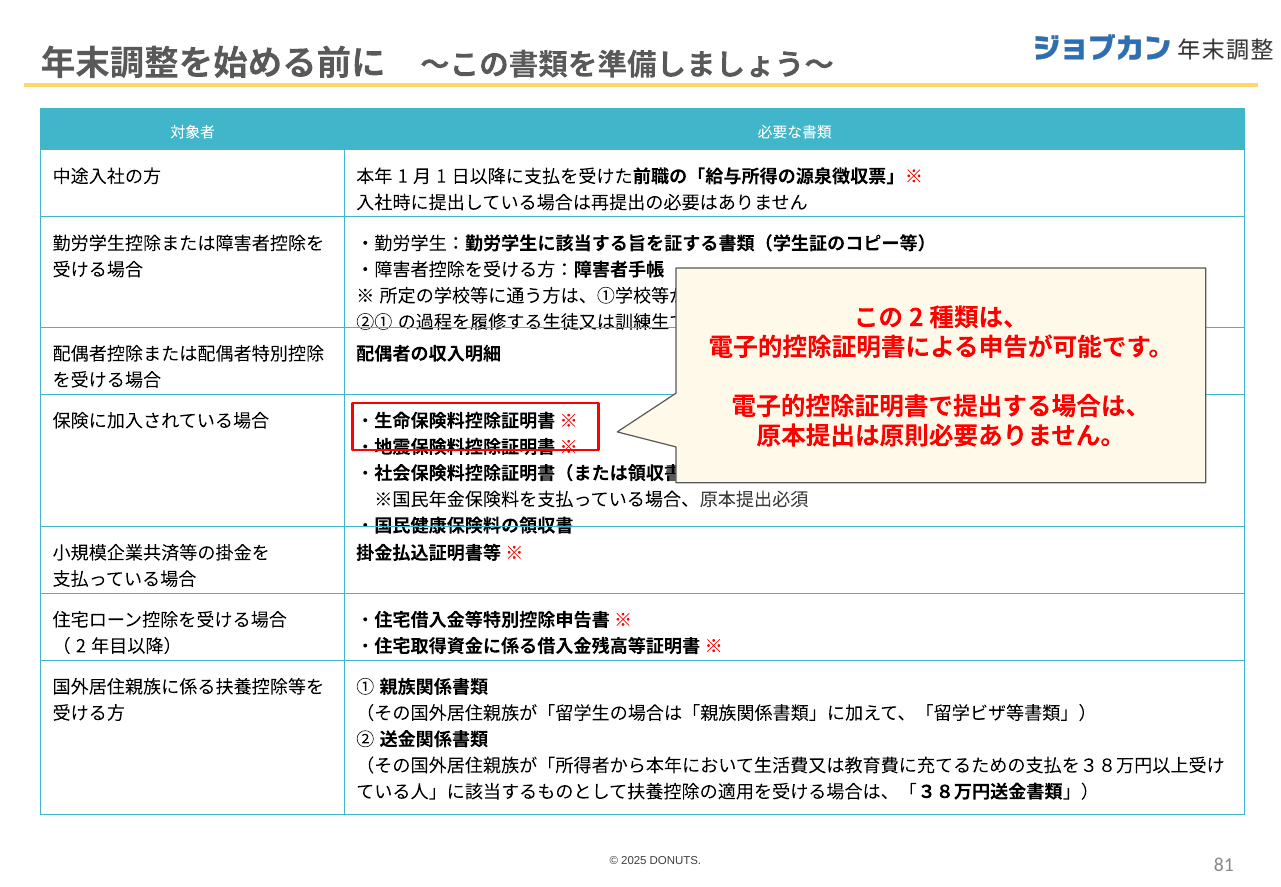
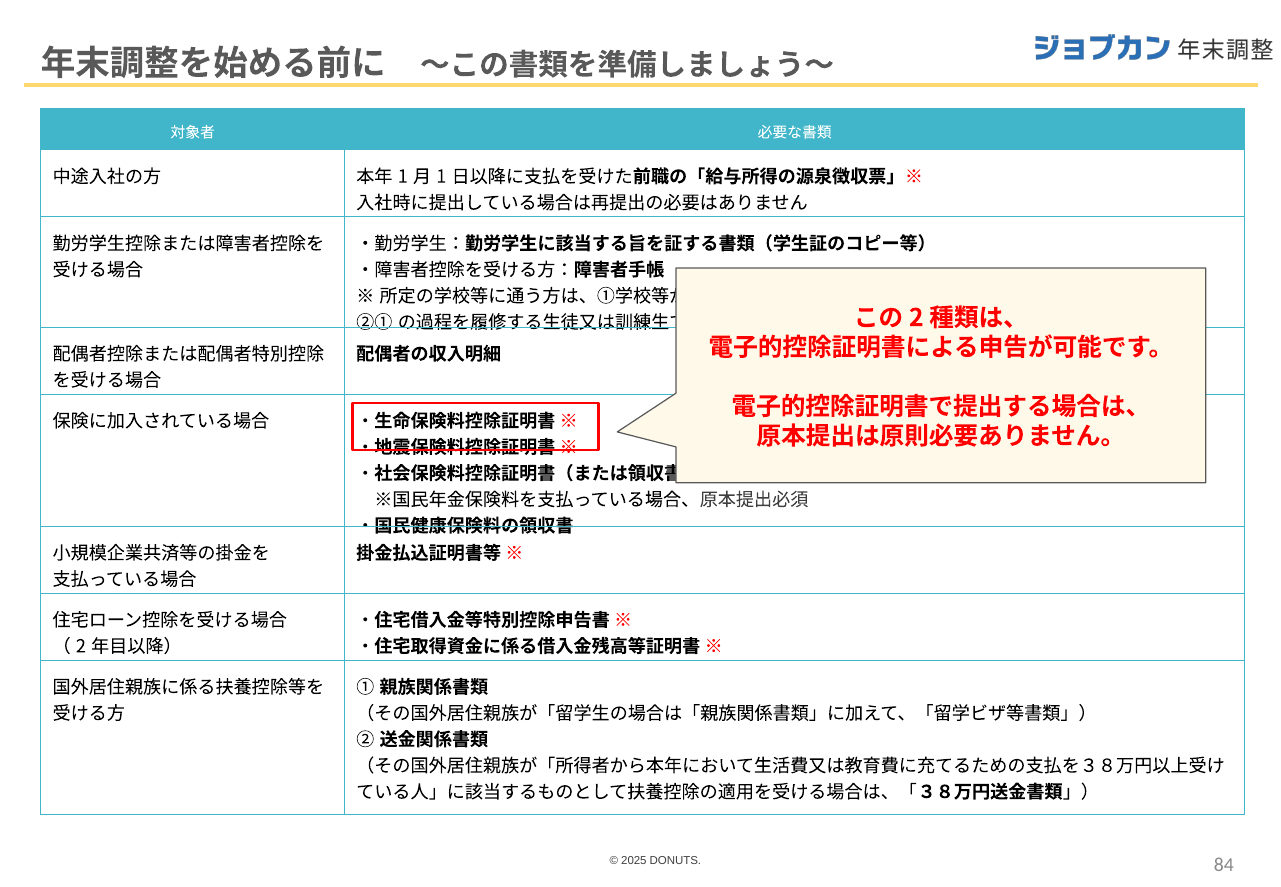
81: 81 -> 84
